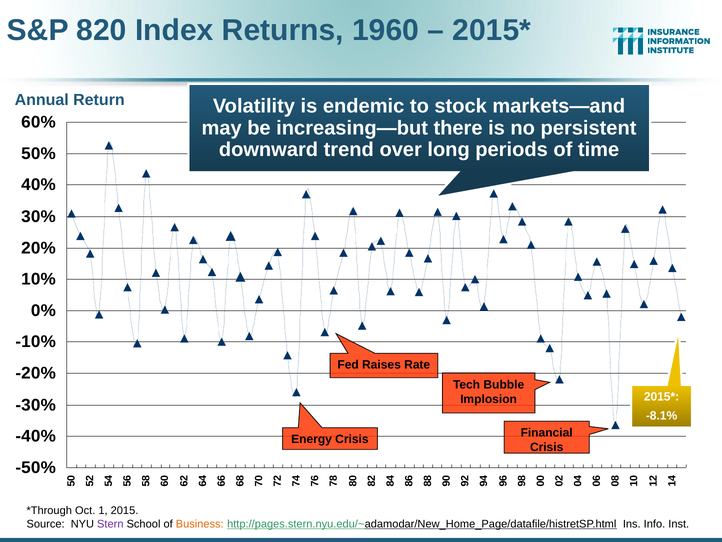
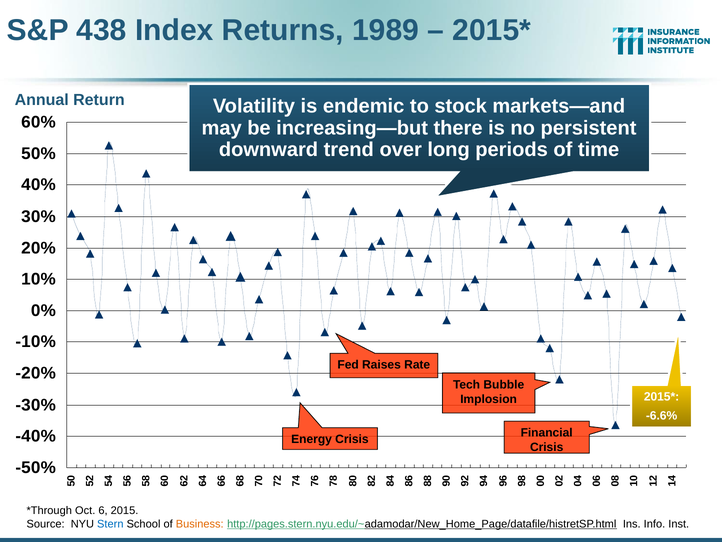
820: 820 -> 438
1960: 1960 -> 1989
-8.1%: -8.1% -> -6.6%
Oct 1: 1 -> 6
Stern colour: purple -> blue
